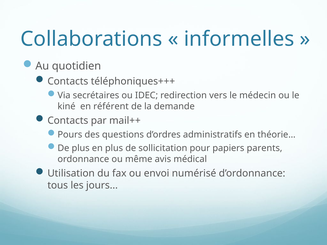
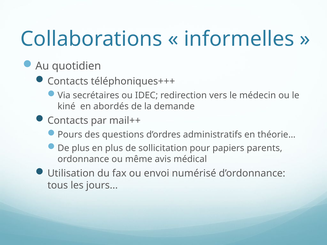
référent: référent -> abordés
